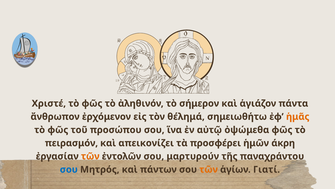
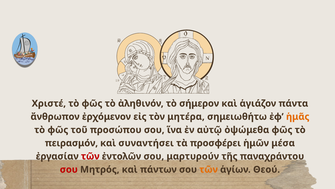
θέλημά: θέλημά -> μητέρα
απεικονίζει: απεικονίζει -> συναντήσει
άκρη: άκρη -> μέσα
τῶν at (90, 156) colour: orange -> red
σου at (69, 169) colour: blue -> red
Γιατί: Γιατί -> Θεού
